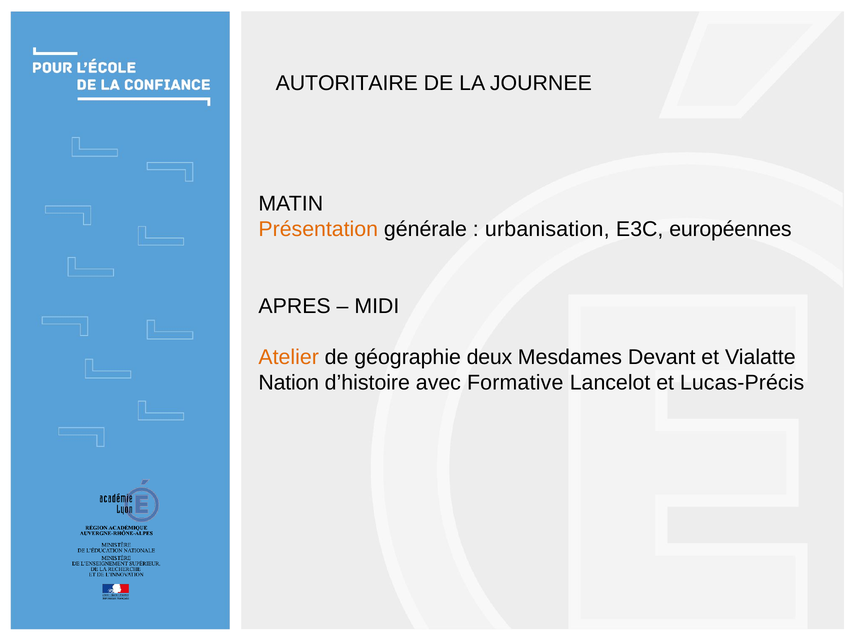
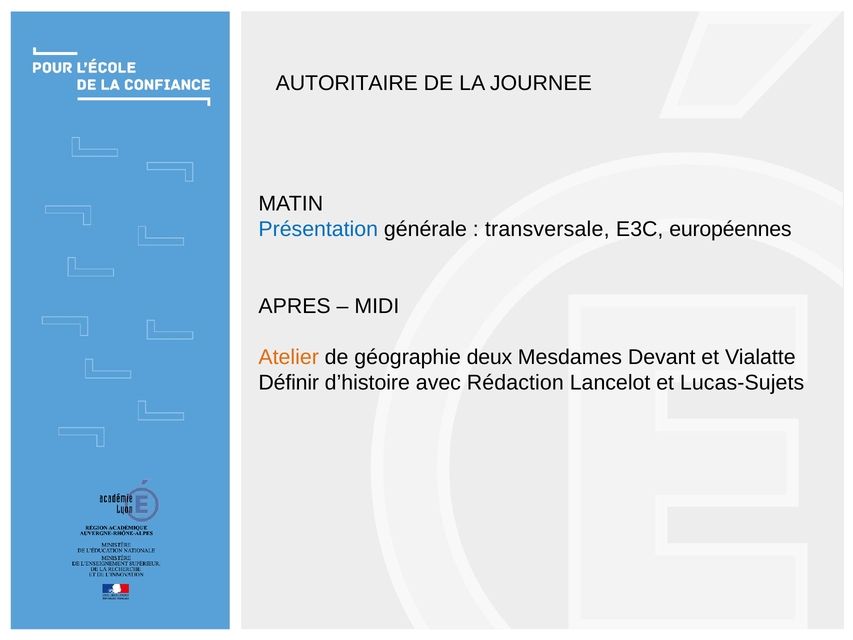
Présentation colour: orange -> blue
urbanisation: urbanisation -> transversale
Nation: Nation -> Définir
Formative: Formative -> Rédaction
Lucas-Précis: Lucas-Précis -> Lucas-Sujets
